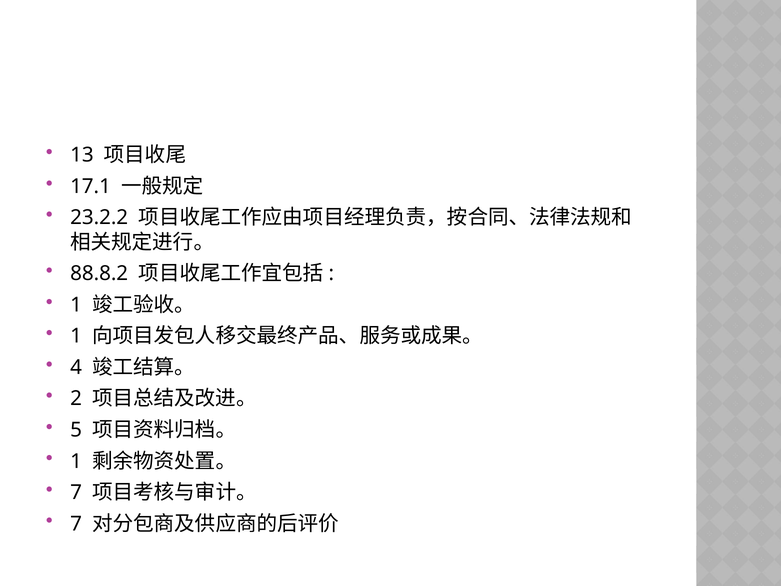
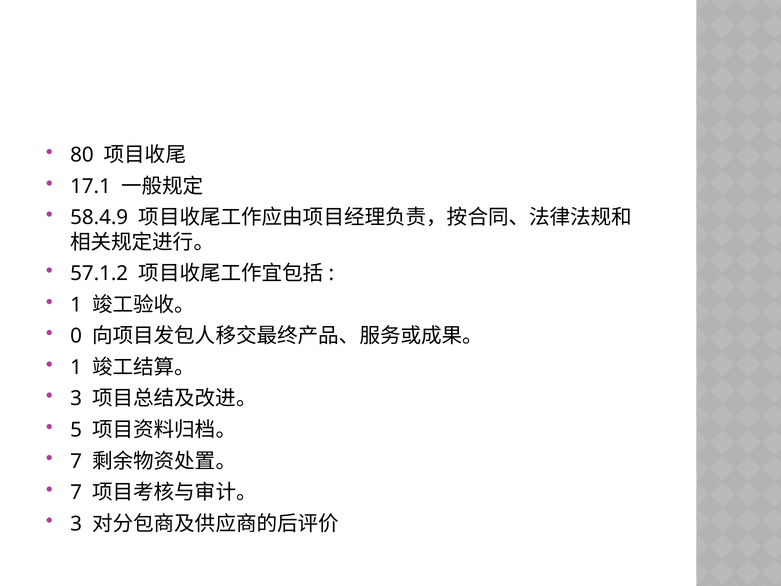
13: 13 -> 80
23.2.2: 23.2.2 -> 58.4.9
88.8.2: 88.8.2 -> 57.1.2
1 at (76, 336): 1 -> 0
4 at (76, 367): 4 -> 1
2 at (76, 399): 2 -> 3
1 at (76, 461): 1 -> 7
7 at (76, 523): 7 -> 3
